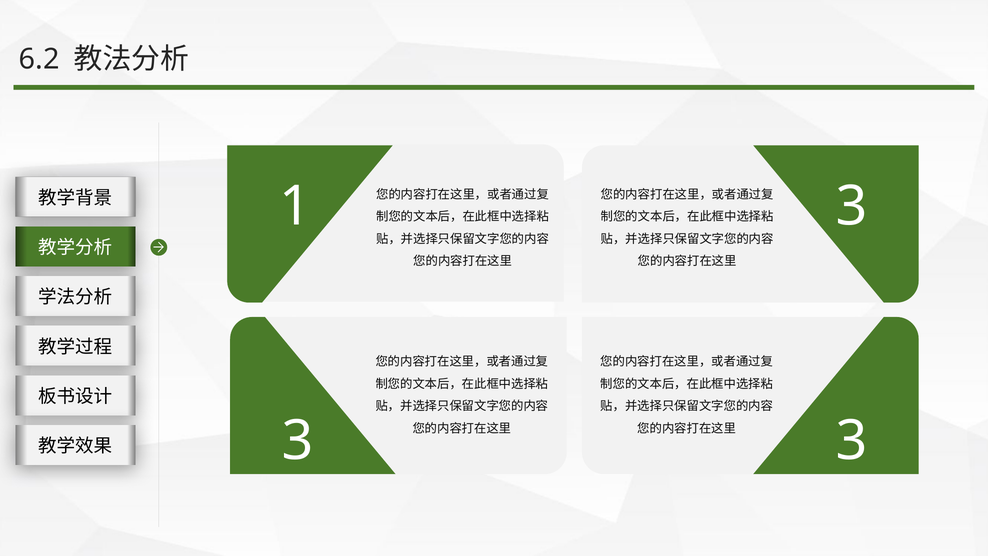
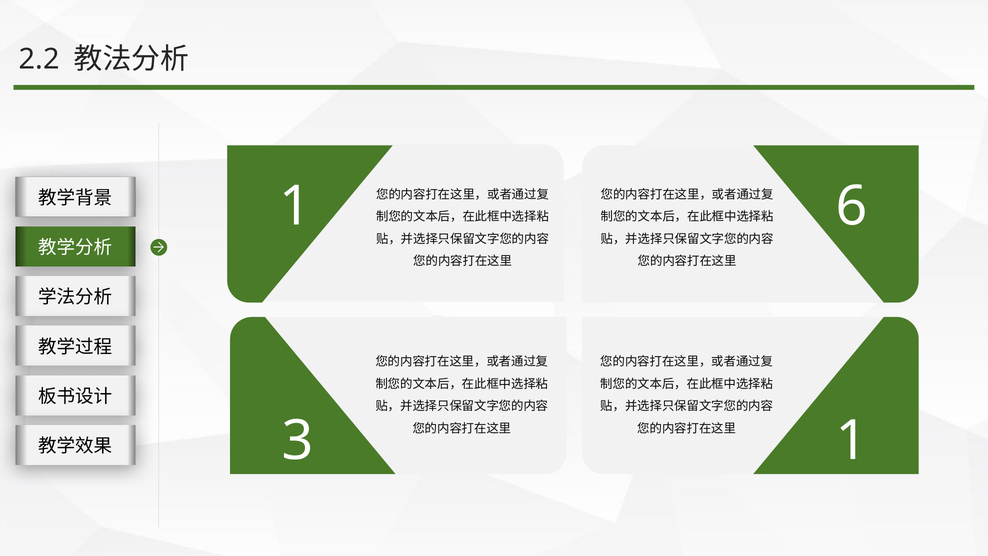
6.2: 6.2 -> 2.2
1 3: 3 -> 6
3 at (852, 441): 3 -> 1
